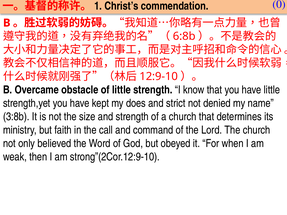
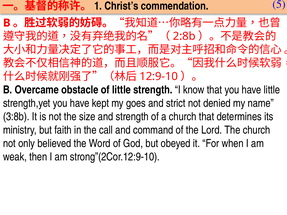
0: 0 -> 5
6:8b: 6:8b -> 2:8b
does: does -> goes
